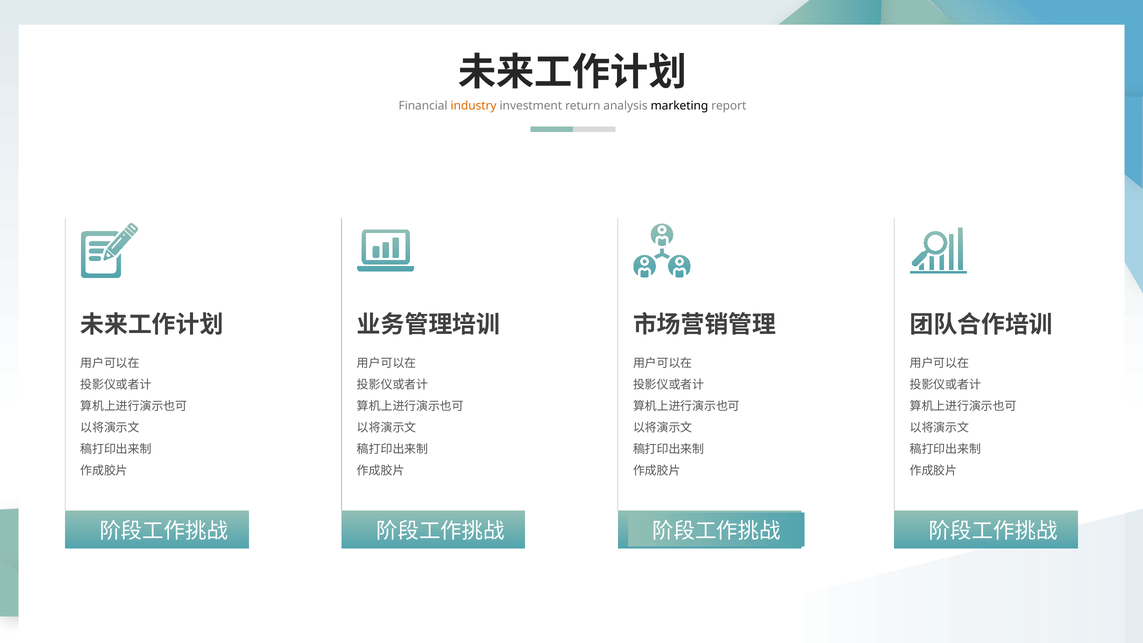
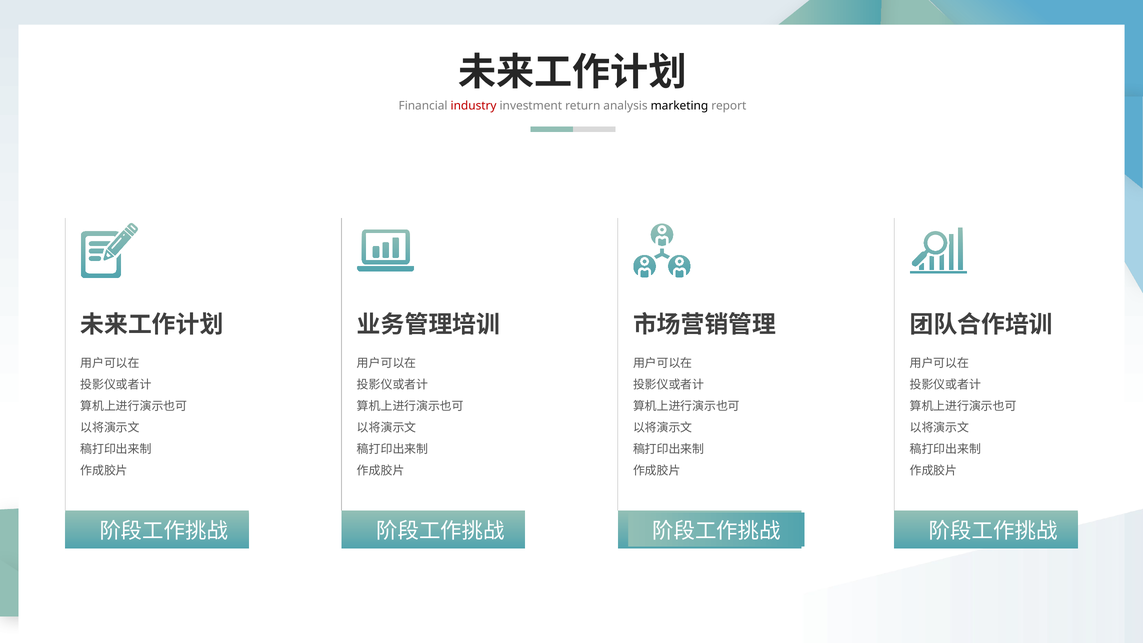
industry colour: orange -> red
